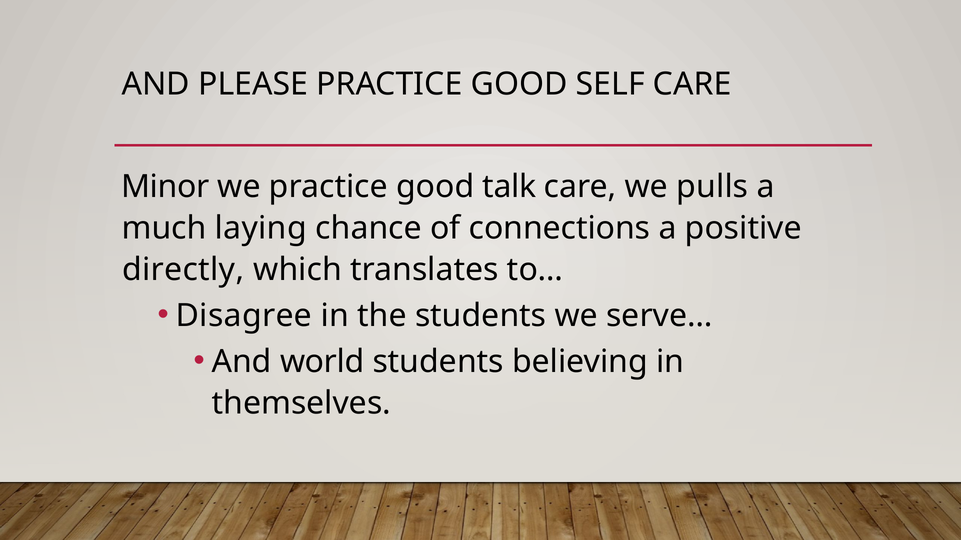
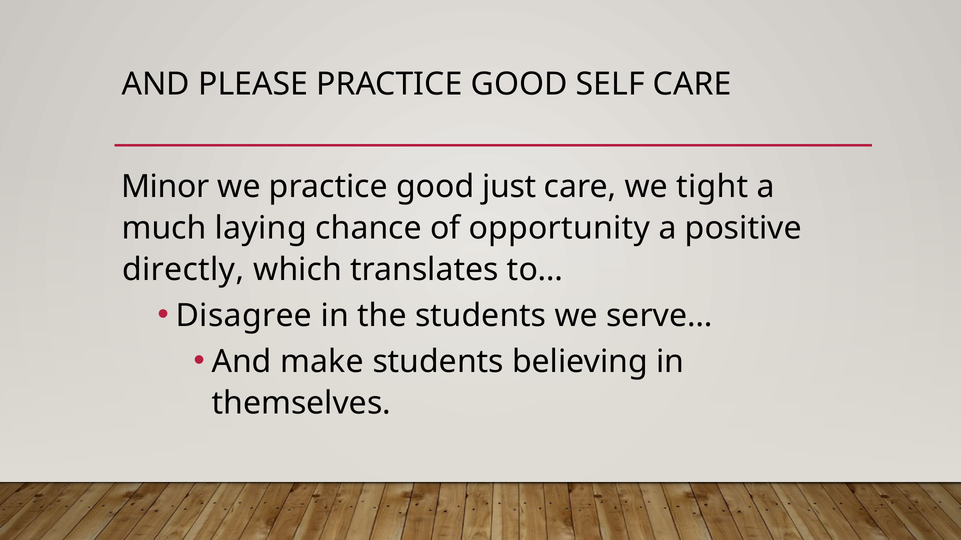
talk: talk -> just
pulls: pulls -> tight
connections: connections -> opportunity
world: world -> make
